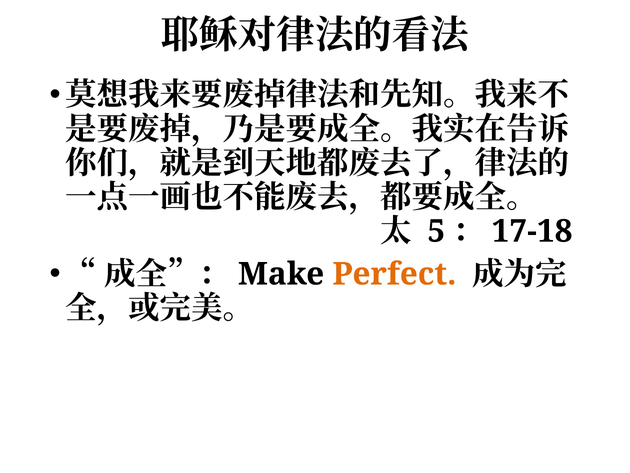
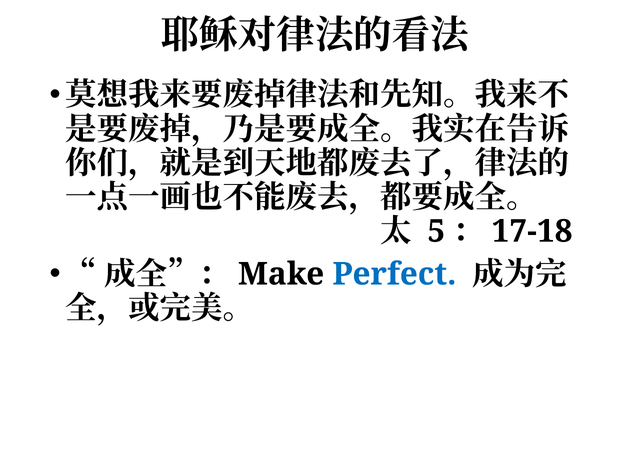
Perfect colour: orange -> blue
